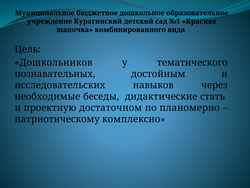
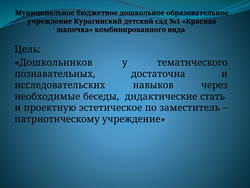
достойным: достойным -> достаточна
достаточном: достаточном -> эстетическое
планомерно: планомерно -> заместитель
патриотическому комплексно: комплексно -> учреждение
